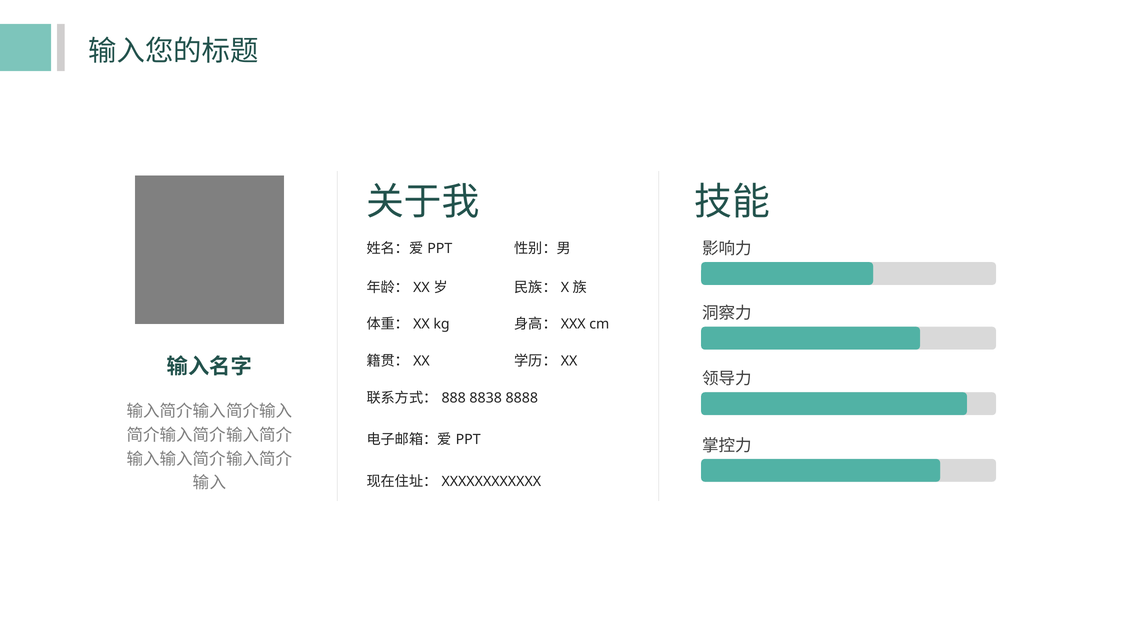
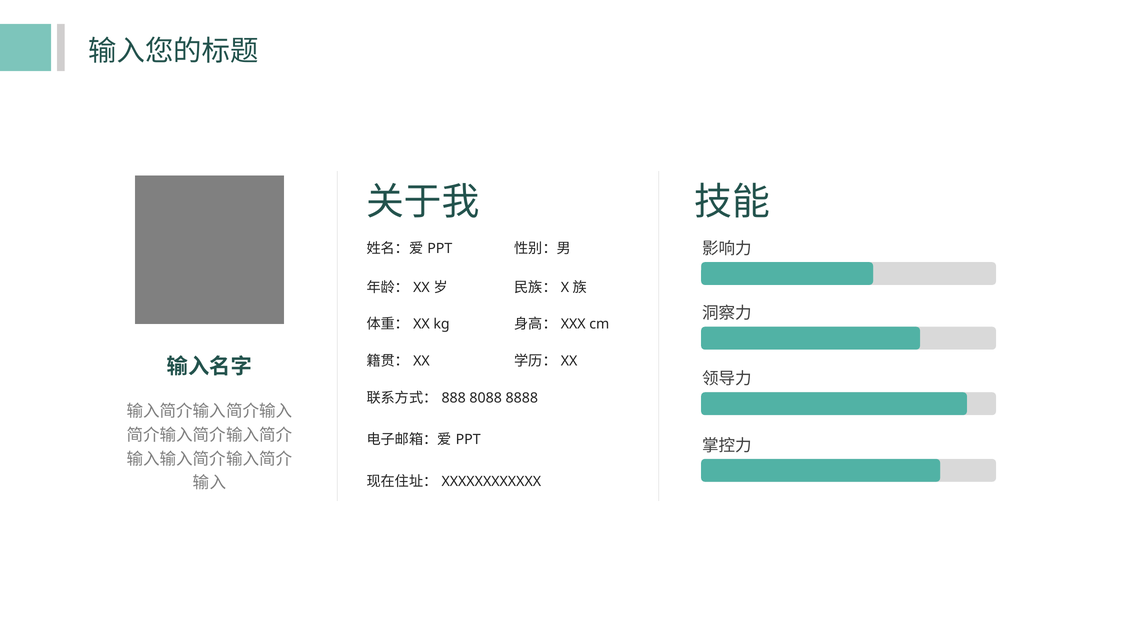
8838: 8838 -> 8088
